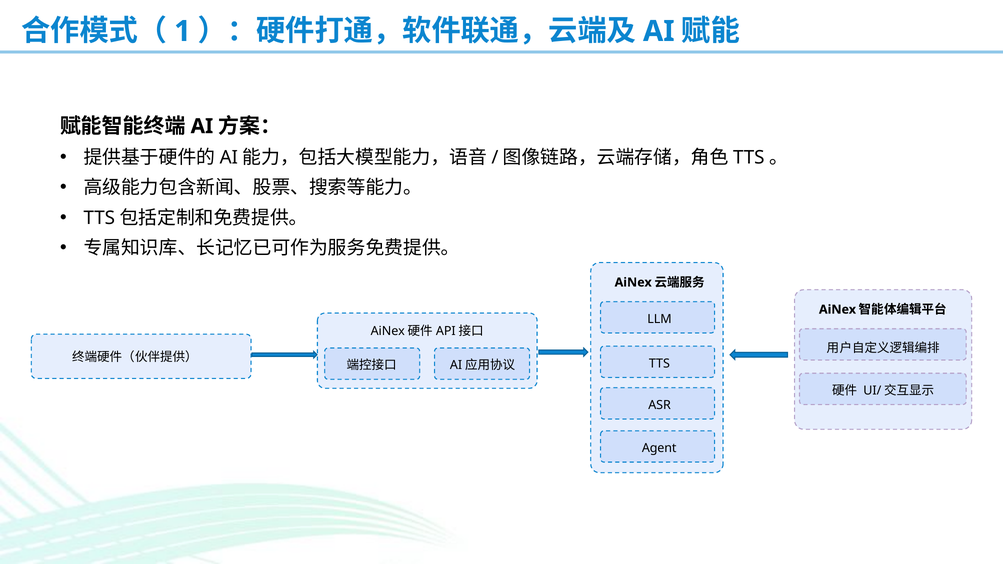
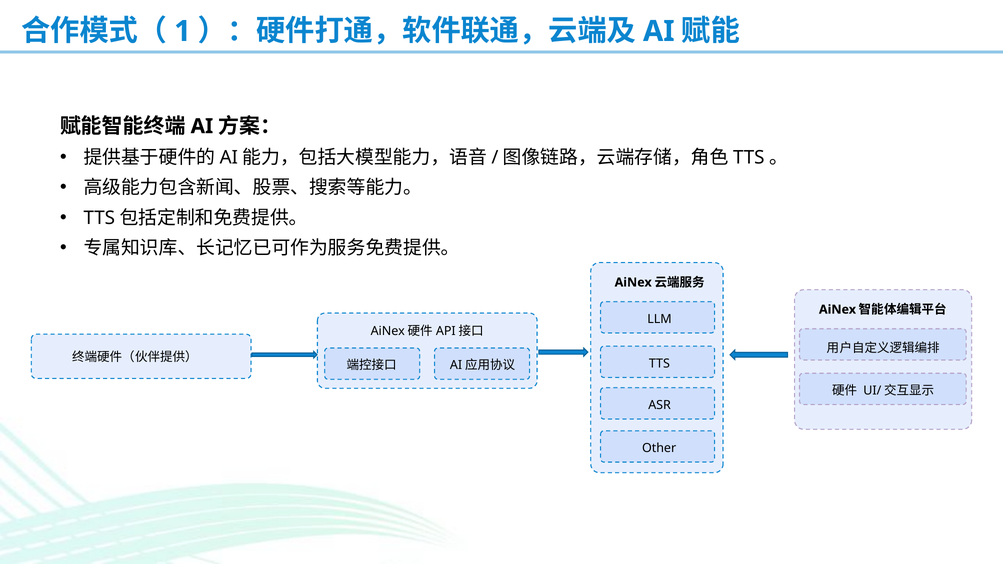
Agent: Agent -> Other
